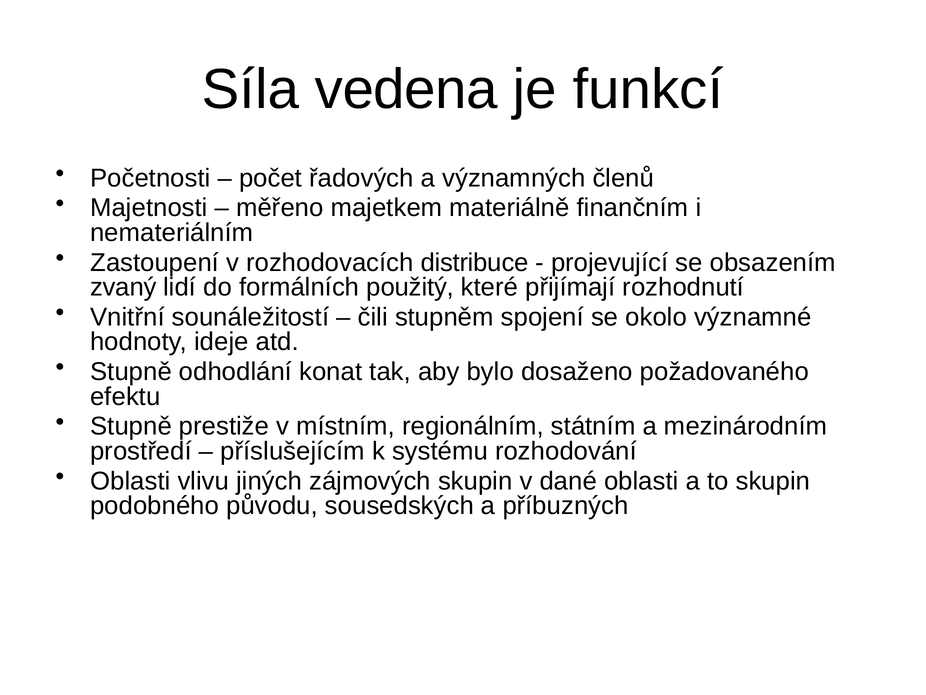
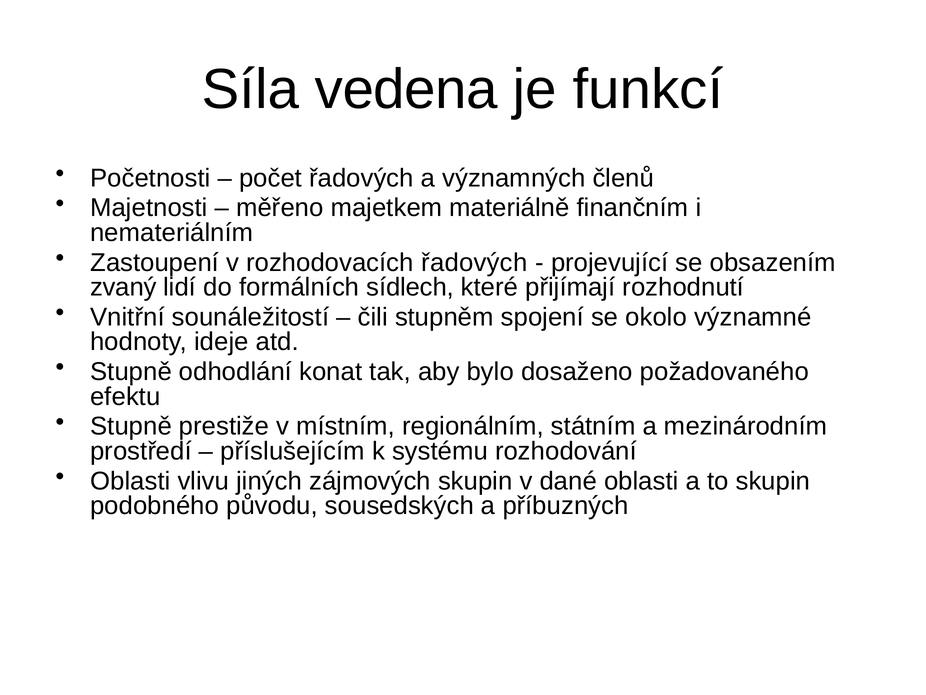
rozhodovacích distribuce: distribuce -> řadových
použitý: použitý -> sídlech
